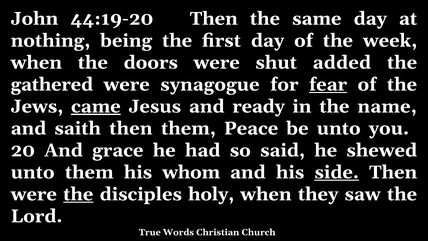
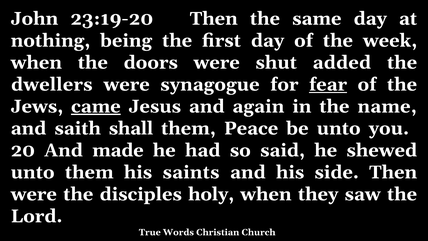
44:19-20: 44:19-20 -> 23:19-20
gathered: gathered -> dwellers
ready: ready -> again
saith then: then -> shall
grace: grace -> made
whom: whom -> saints
side underline: present -> none
the at (78, 194) underline: present -> none
